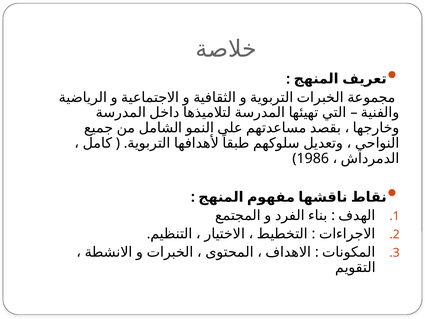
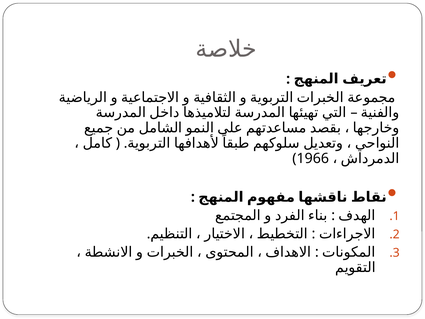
1986: 1986 -> 1966
